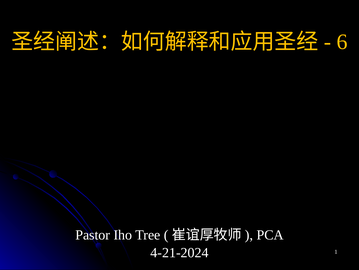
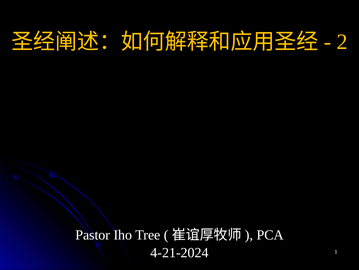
6: 6 -> 2
